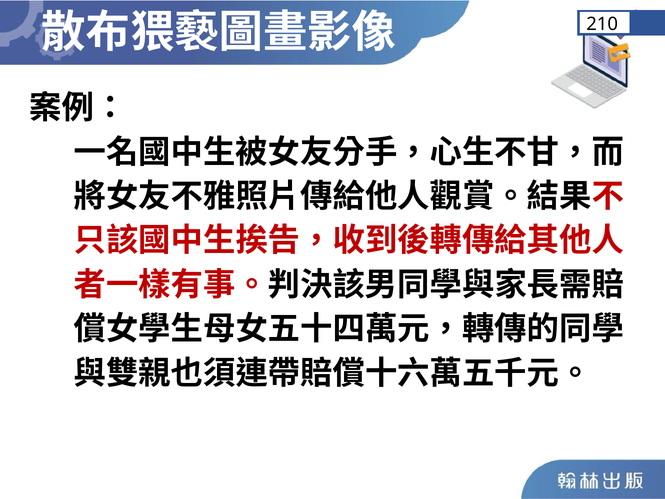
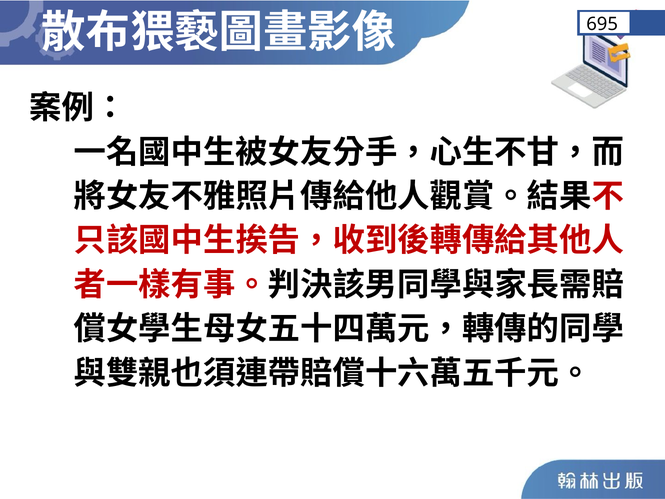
210: 210 -> 695
